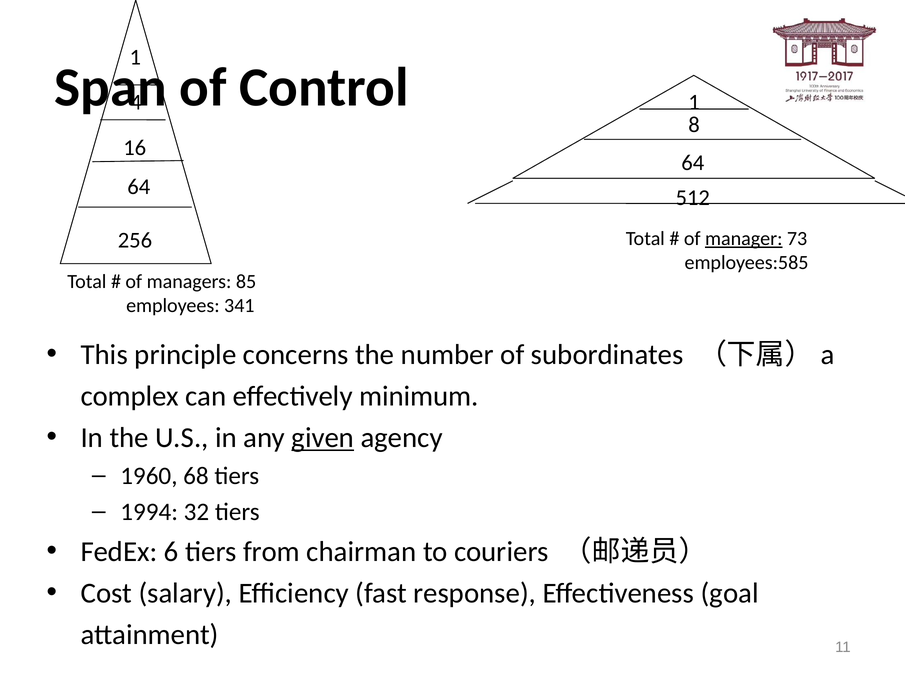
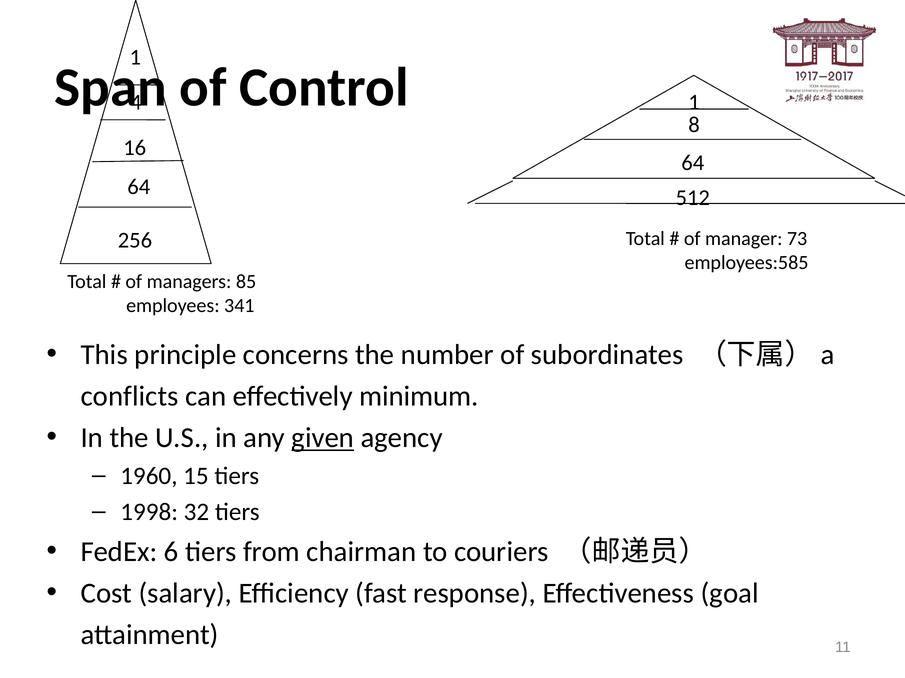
manager underline: present -> none
complex: complex -> conflicts
68: 68 -> 15
1994: 1994 -> 1998
